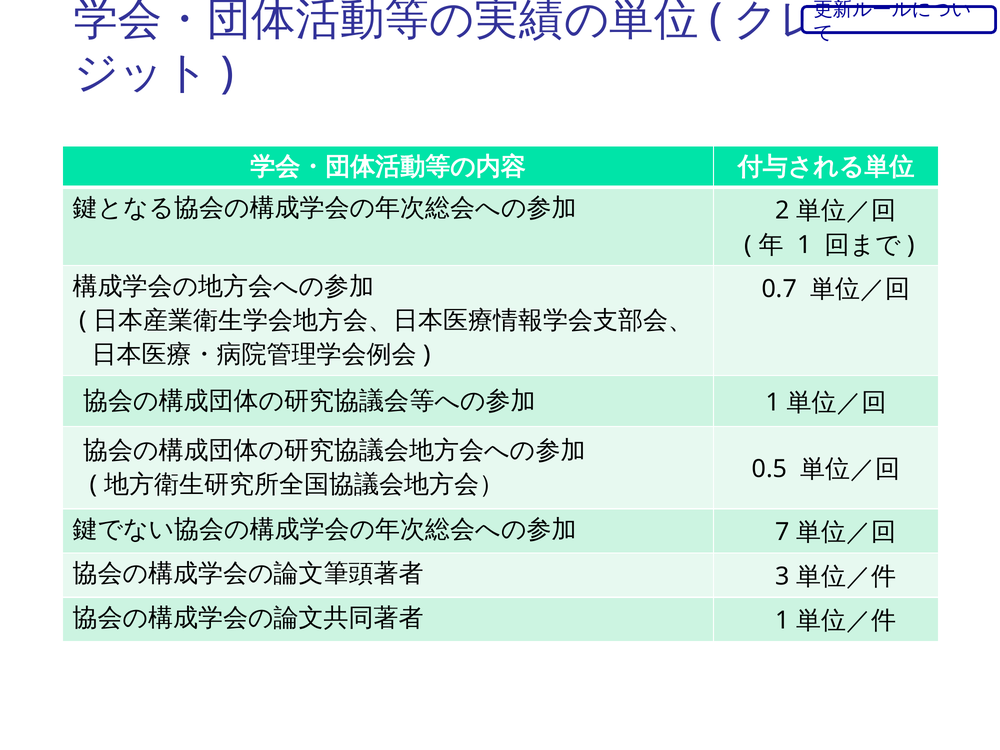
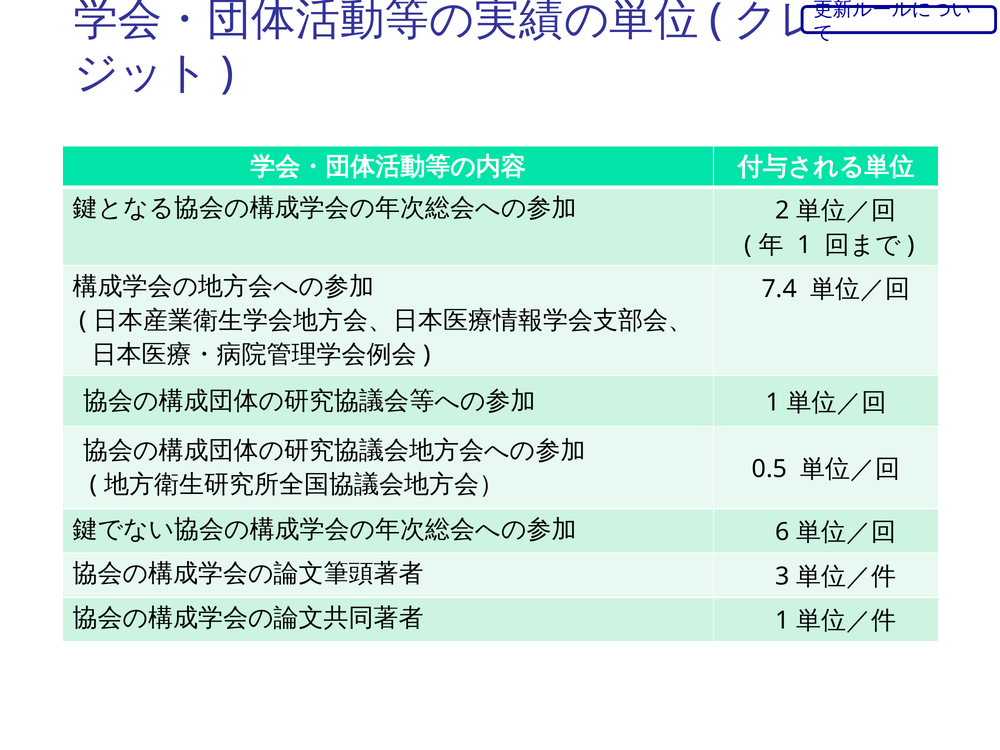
0.7: 0.7 -> 7.4
7: 7 -> 6
